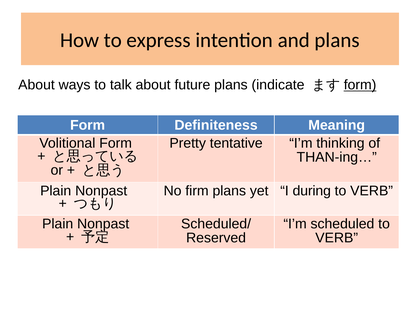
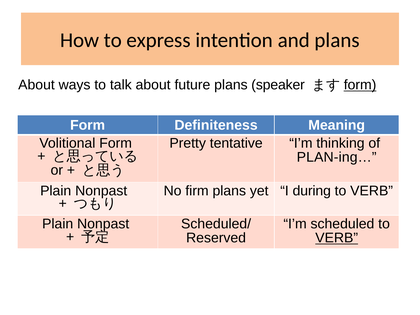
indicate: indicate -> speaker
THAN-ing…: THAN-ing… -> PLAN-ing…
VERB at (337, 238) underline: none -> present
